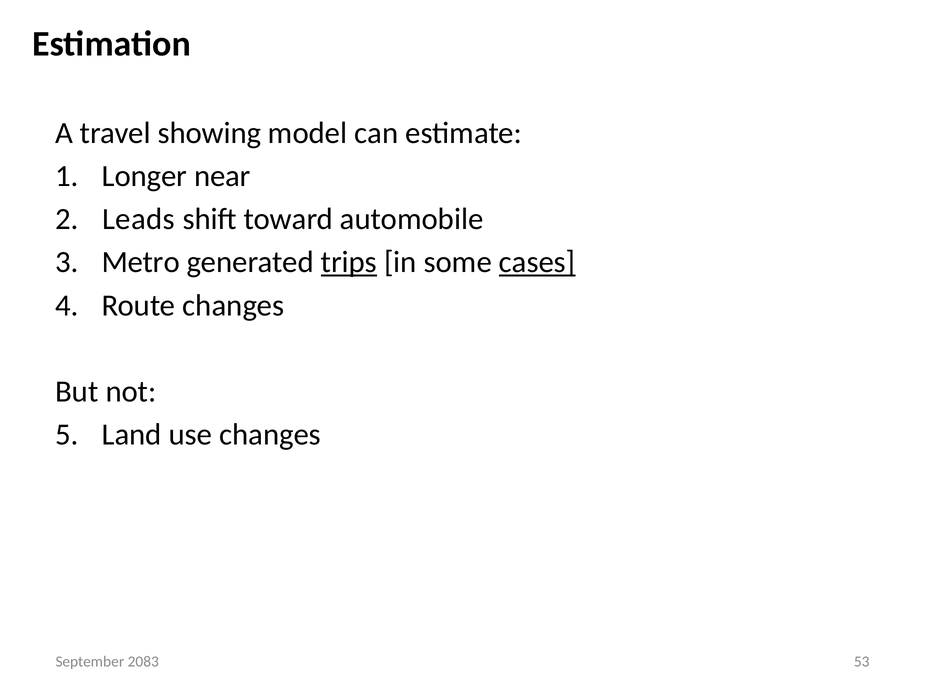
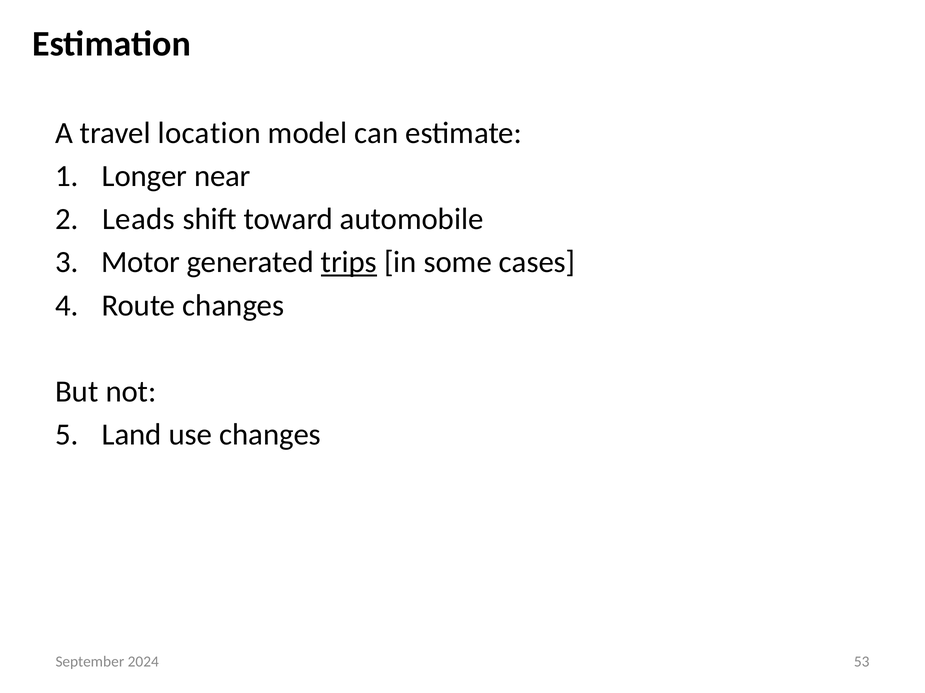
showing: showing -> location
Metro: Metro -> Motor
cases underline: present -> none
2083: 2083 -> 2024
